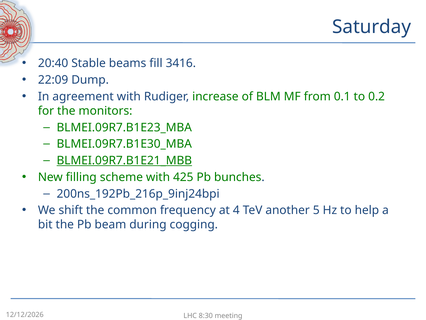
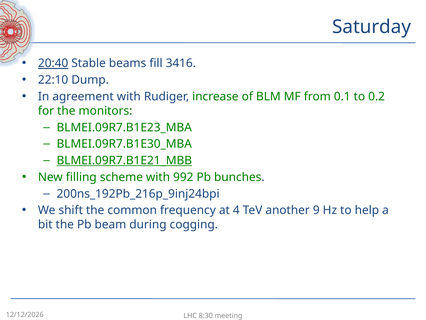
20:40 underline: none -> present
22:09: 22:09 -> 22:10
425: 425 -> 992
5: 5 -> 9
